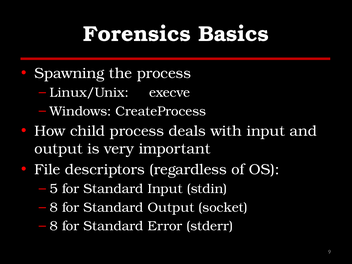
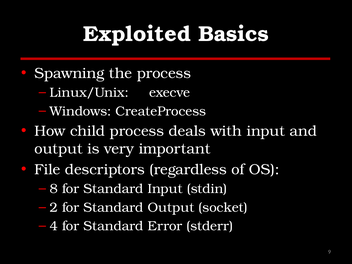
Forensics: Forensics -> Exploited
5: 5 -> 8
8 at (54, 207): 8 -> 2
8 at (54, 226): 8 -> 4
